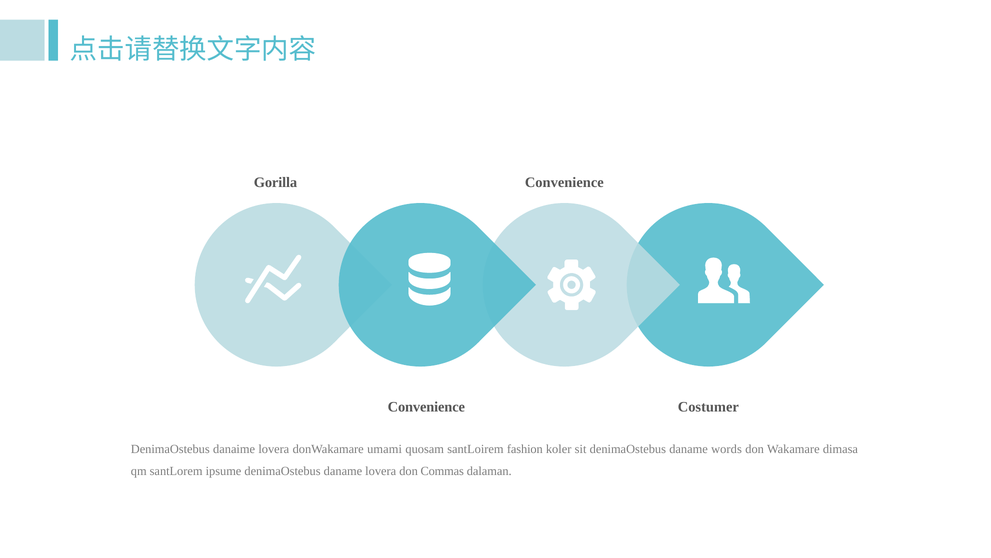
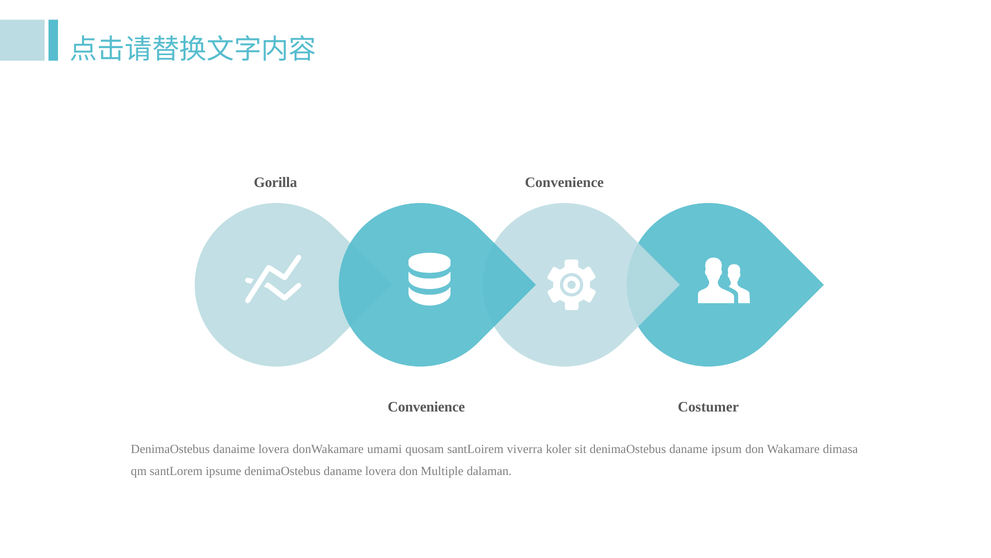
fashion: fashion -> viverra
words: words -> ipsum
Commas: Commas -> Multiple
